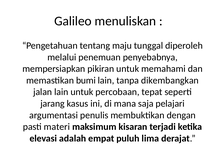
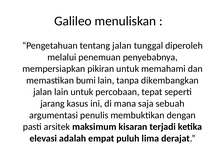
tentang maju: maju -> jalan
pelajari: pelajari -> sebuah
materi: materi -> arsitek
